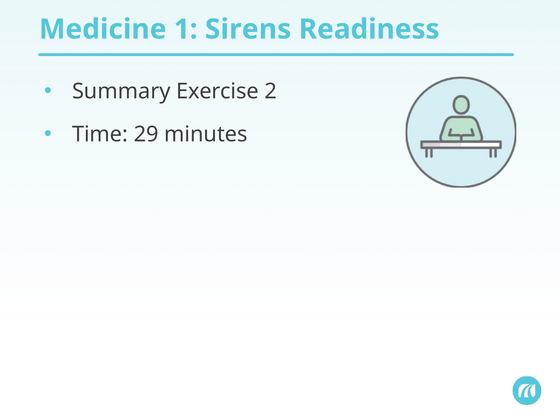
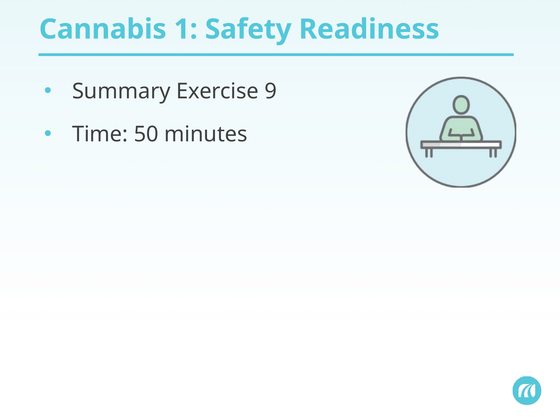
Medicine: Medicine -> Cannabis
Sirens: Sirens -> Safety
2: 2 -> 9
29: 29 -> 50
